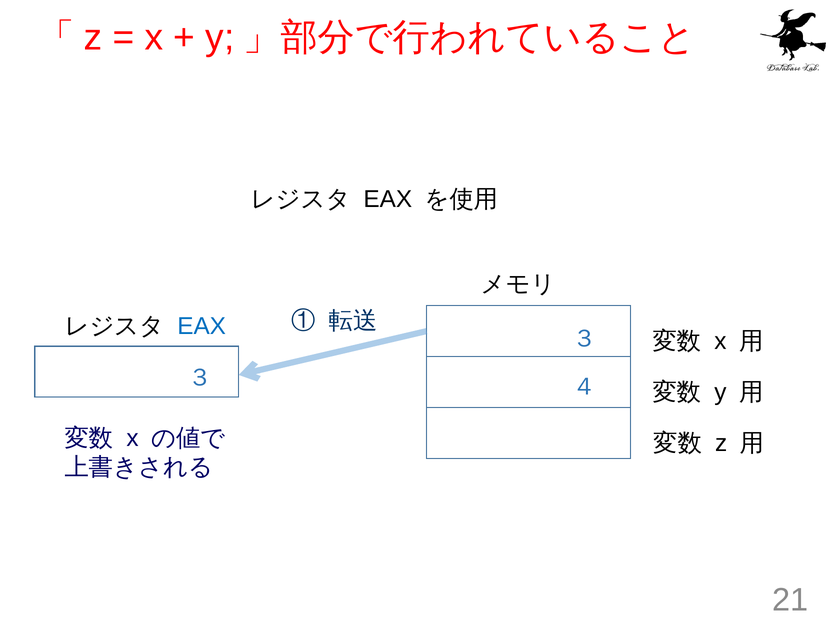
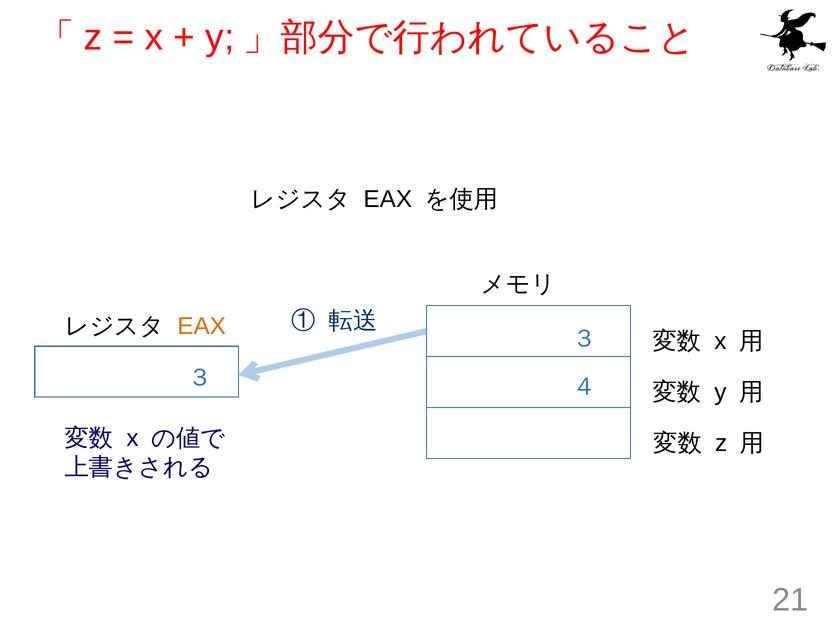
EAX at (202, 326) colour: blue -> orange
